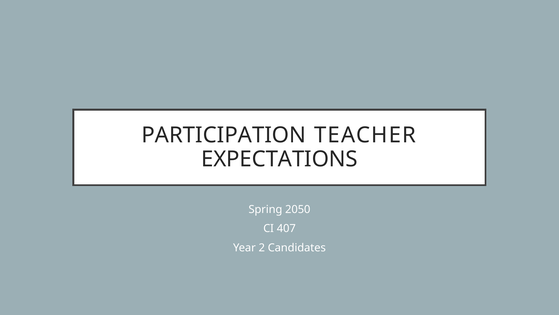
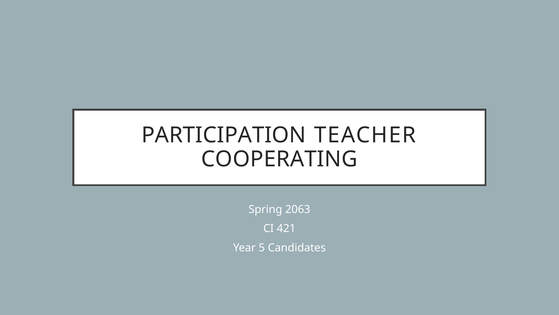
EXPECTATIONS: EXPECTATIONS -> COOPERATING
2050: 2050 -> 2063
407: 407 -> 421
2: 2 -> 5
